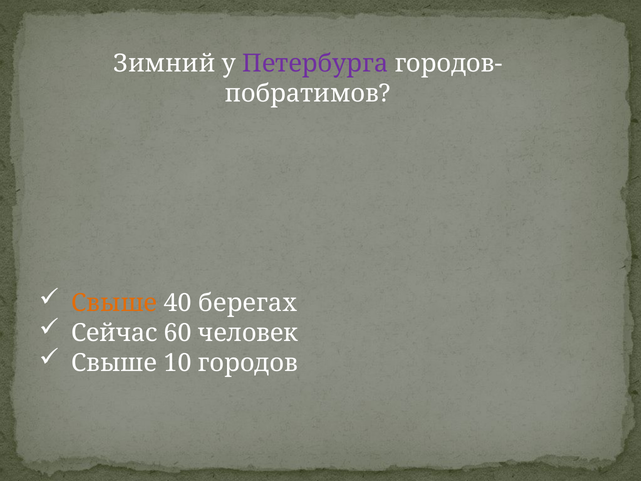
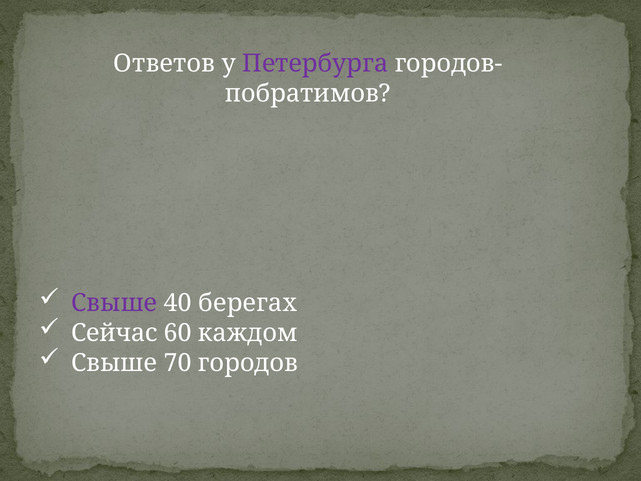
Зимний: Зимний -> Ответов
Свыше at (114, 303) colour: orange -> purple
человек: человек -> каждом
10: 10 -> 70
